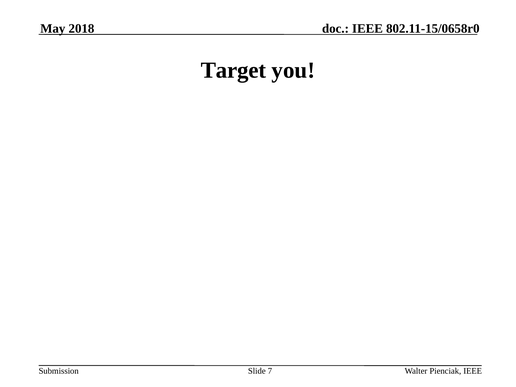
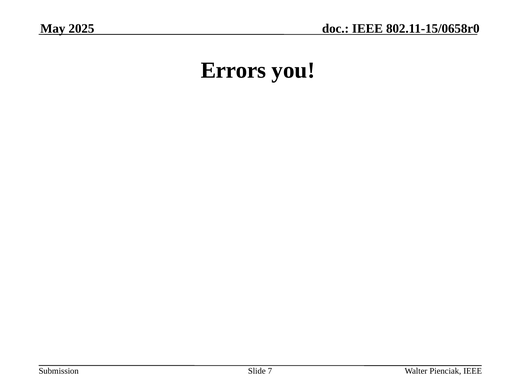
2018: 2018 -> 2025
Target: Target -> Errors
